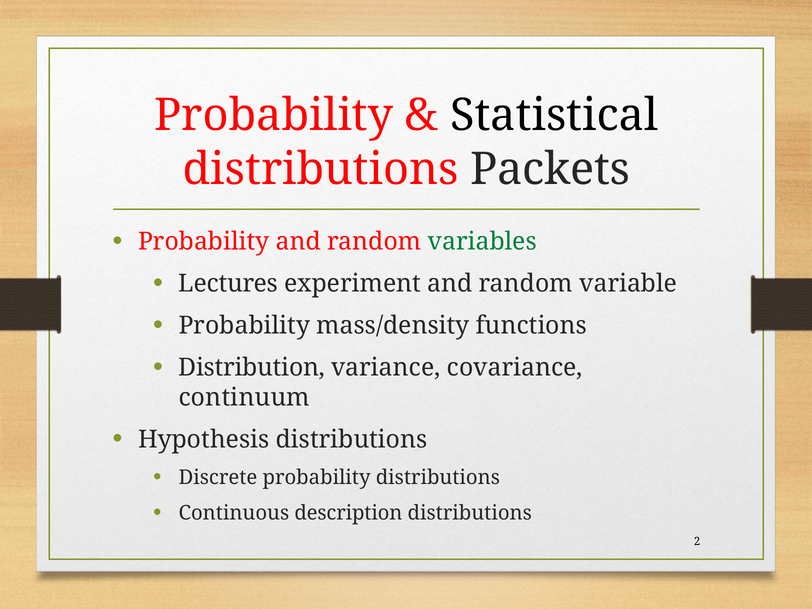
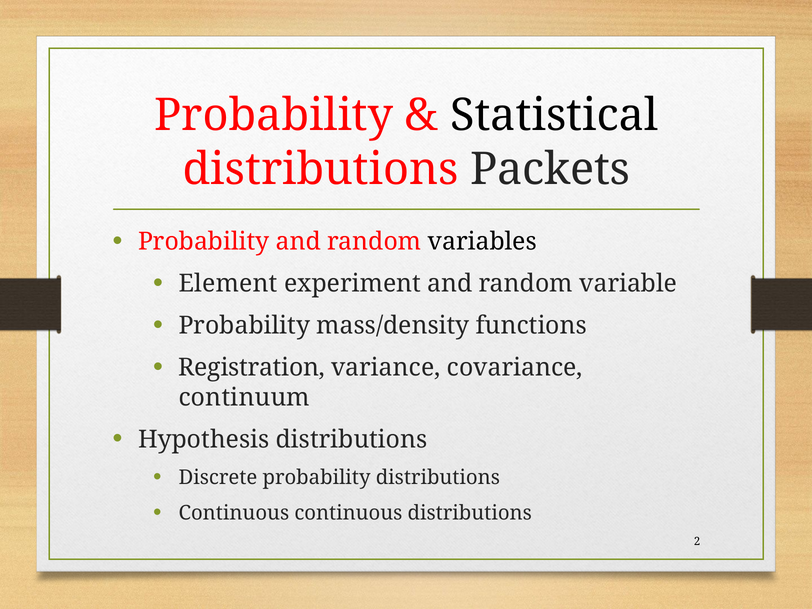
variables colour: green -> black
Lectures: Lectures -> Element
Distribution: Distribution -> Registration
Continuous description: description -> continuous
